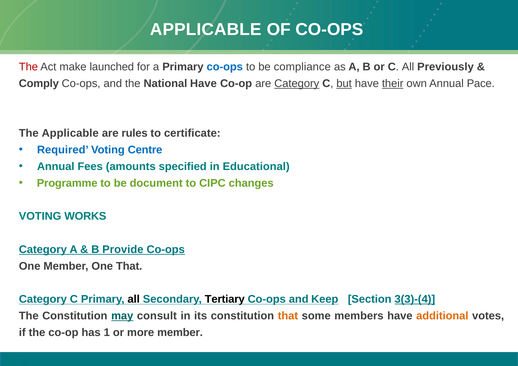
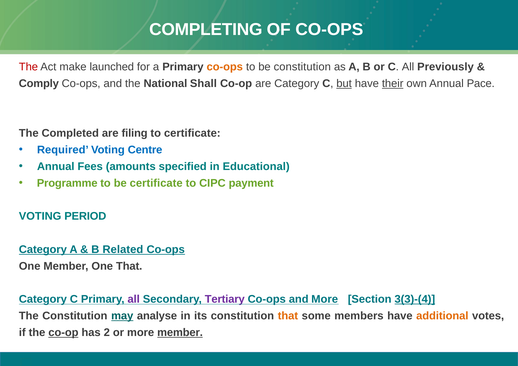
APPLICABLE at (206, 29): APPLICABLE -> COMPLETING
co-ops at (225, 67) colour: blue -> orange
be compliance: compliance -> constitution
National Have: Have -> Shall
Category at (297, 84) underline: present -> none
The Applicable: Applicable -> Completed
rules: rules -> filing
be document: document -> certificate
changes: changes -> payment
WORKS: WORKS -> PERIOD
Provide: Provide -> Related
all at (134, 300) colour: black -> purple
Tertiary colour: black -> purple
and Keep: Keep -> More
consult: consult -> analyse
co-op at (63, 333) underline: none -> present
1: 1 -> 2
member at (180, 333) underline: none -> present
